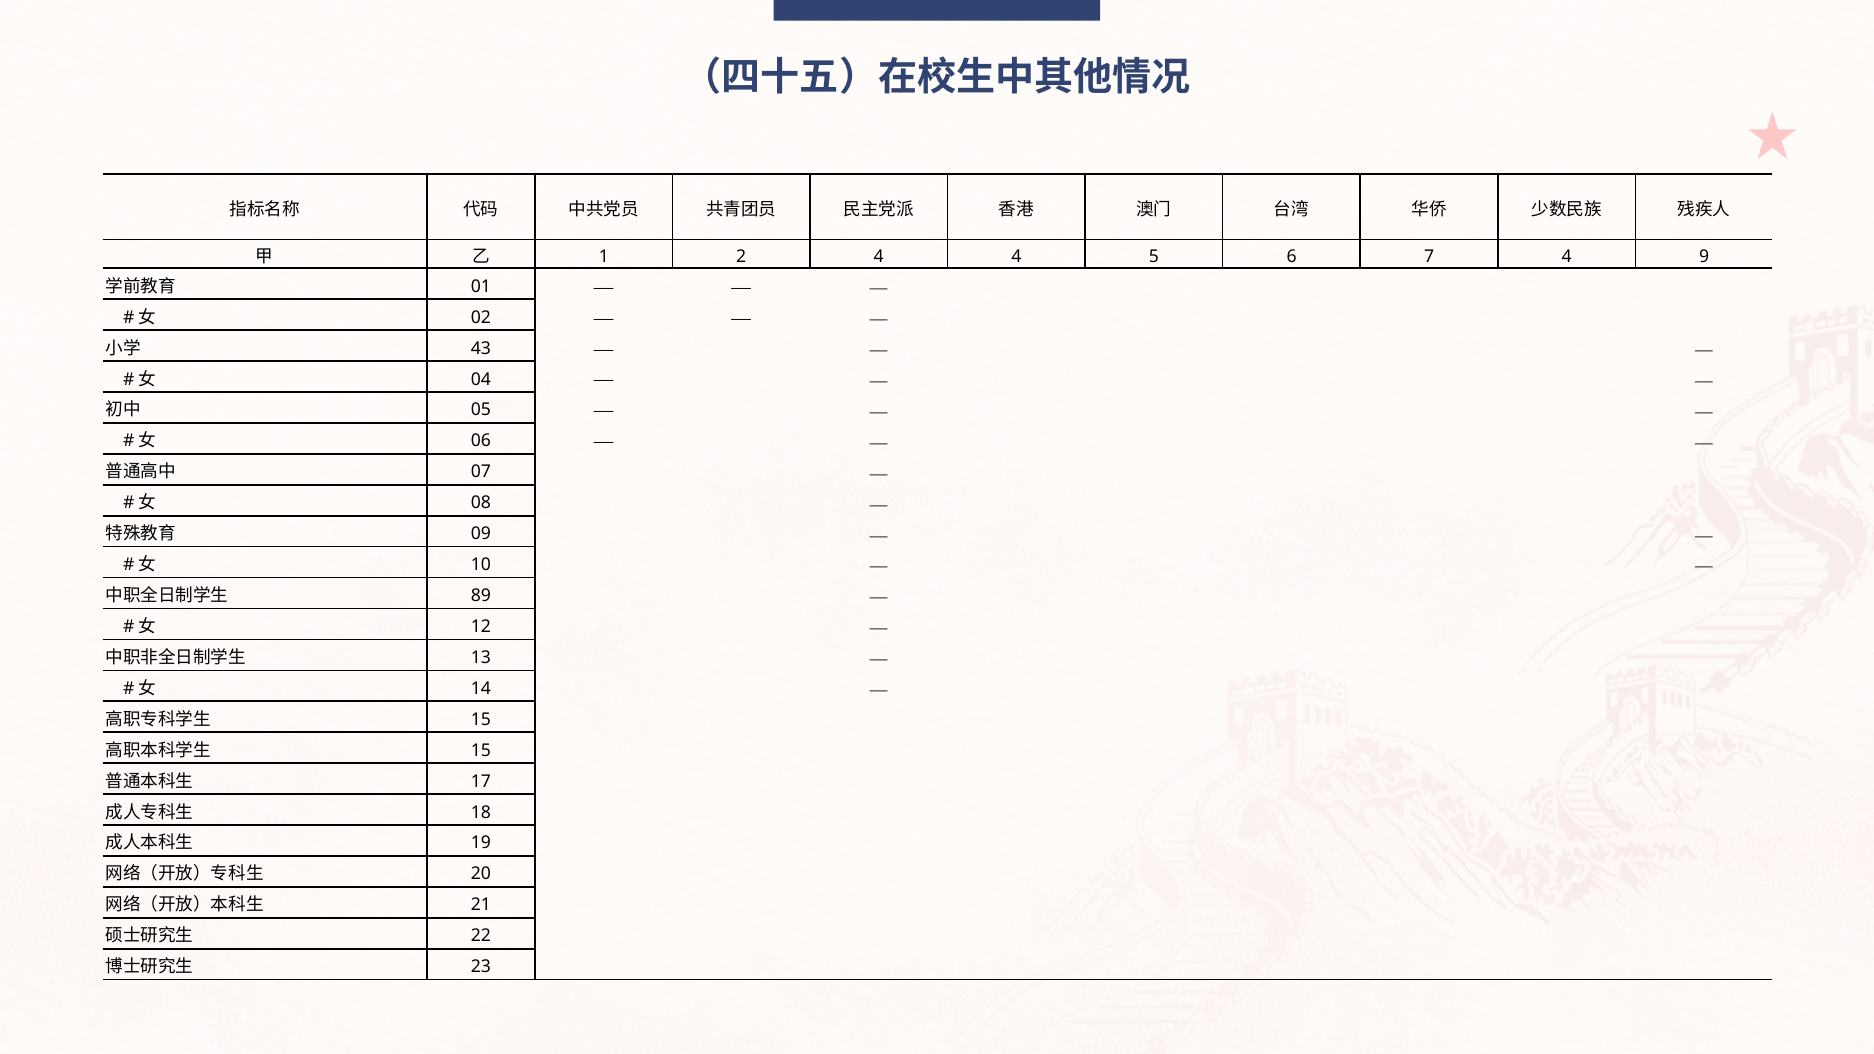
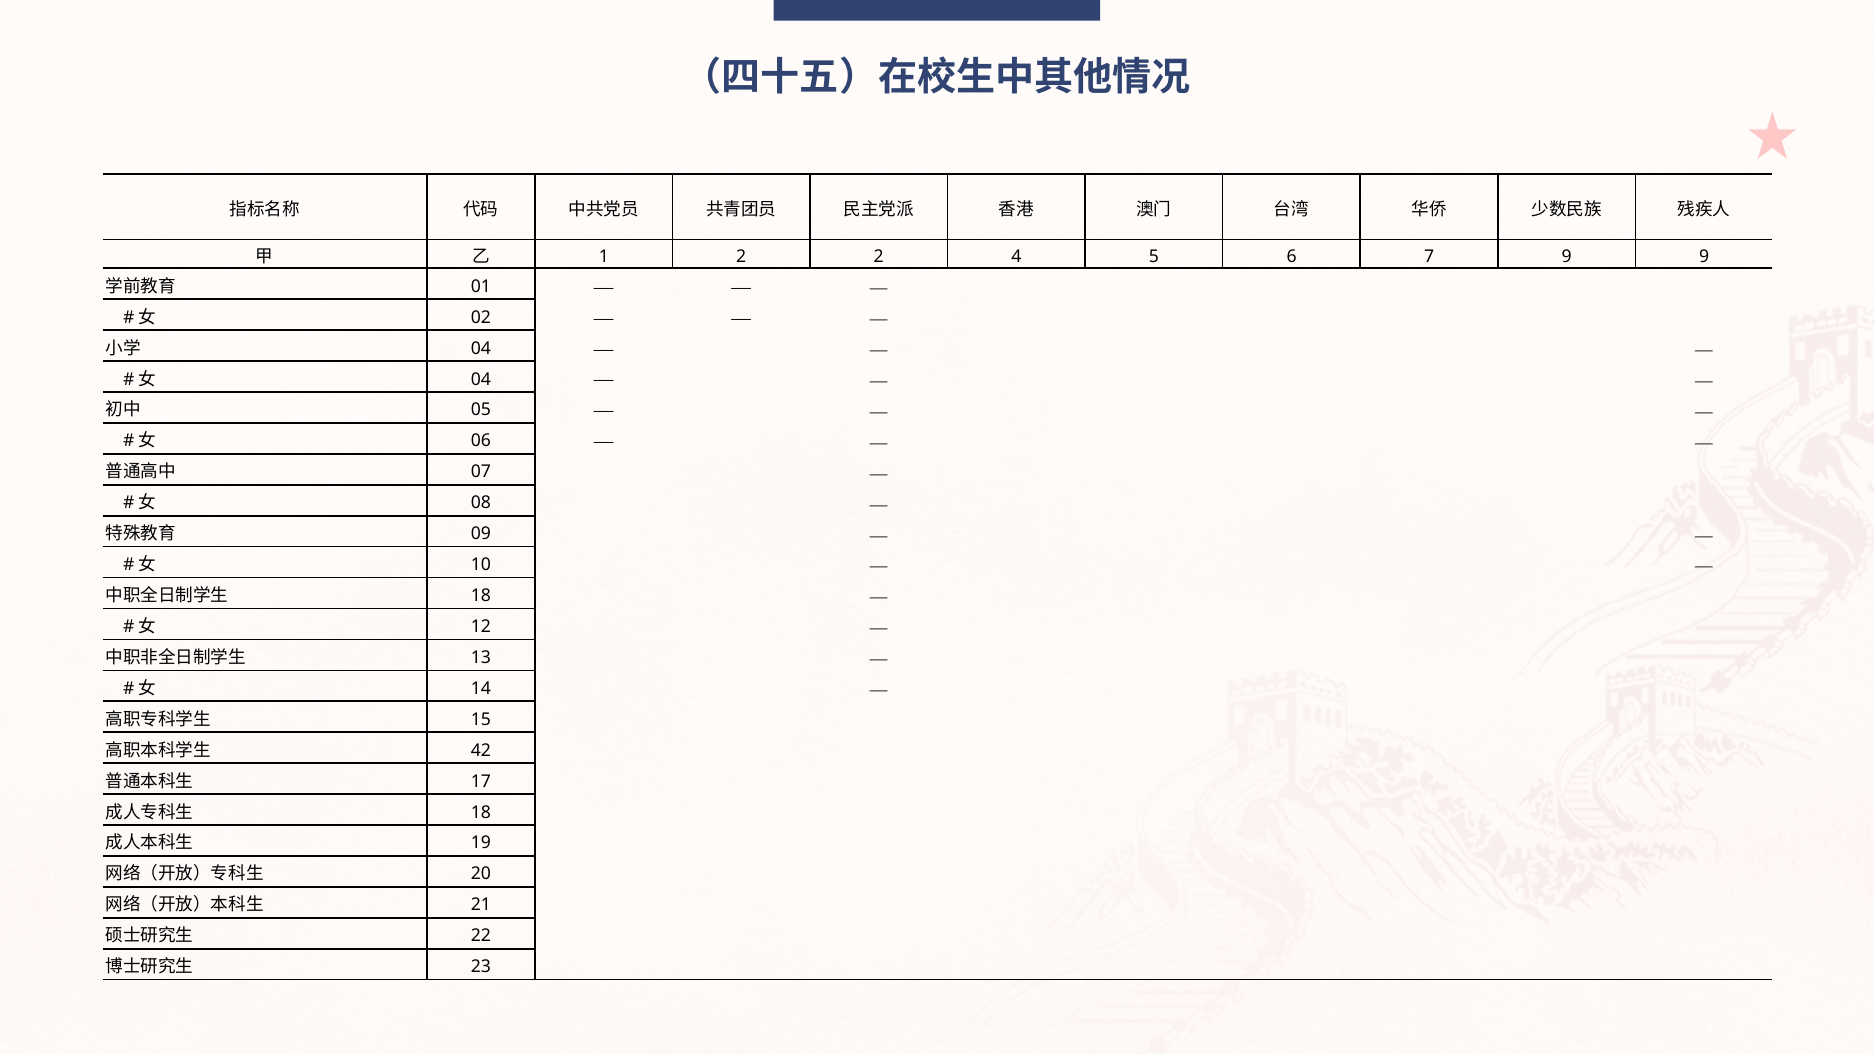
2 4: 4 -> 2
7 4: 4 -> 9
43 at (481, 348): 43 -> 04
89 at (481, 596): 89 -> 18
15 at (481, 750): 15 -> 42
